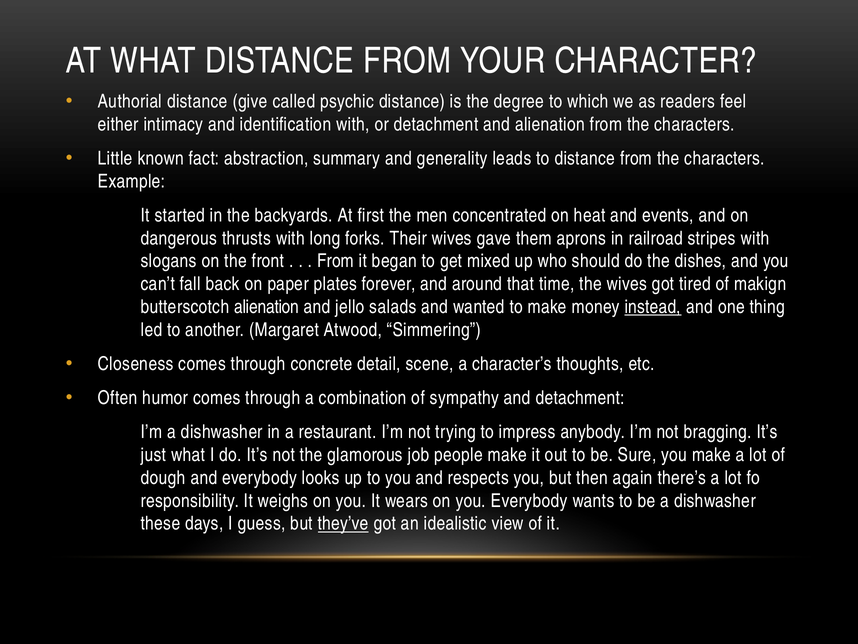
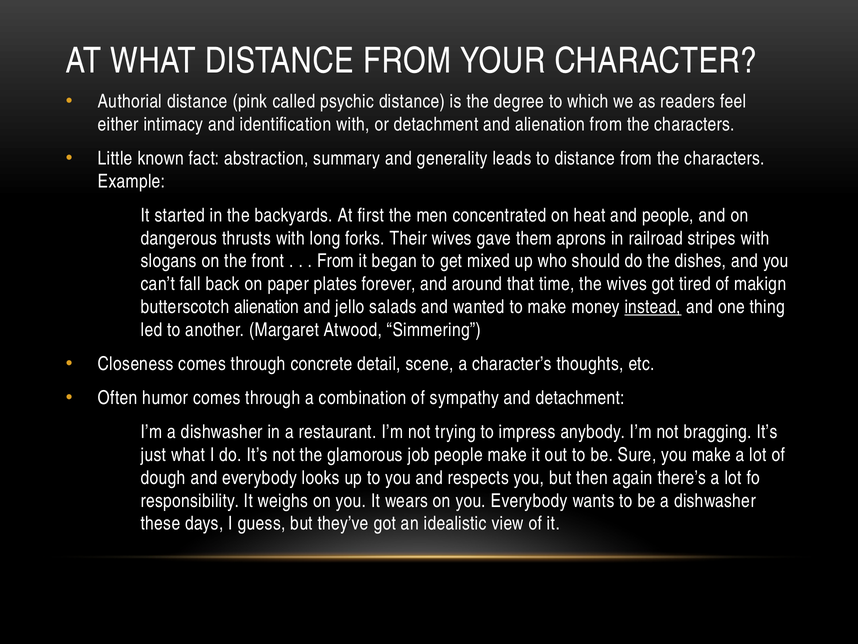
give: give -> pink
and events: events -> people
they’ve underline: present -> none
